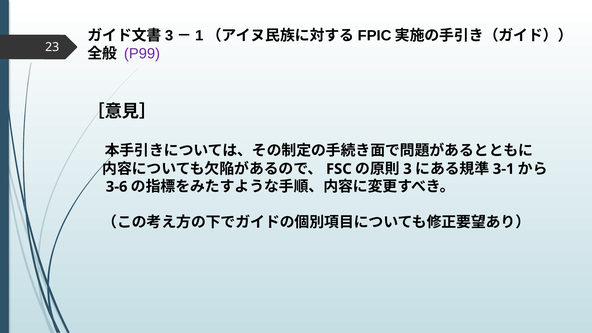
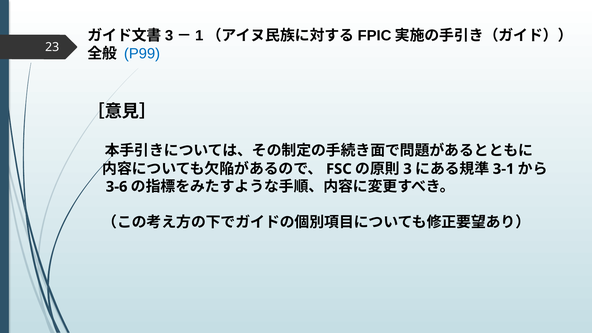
P99 colour: purple -> blue
